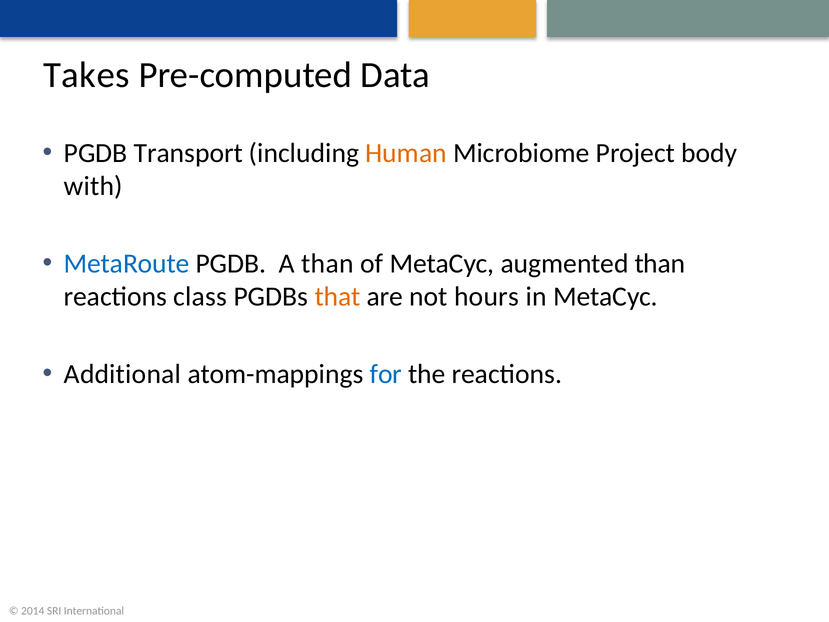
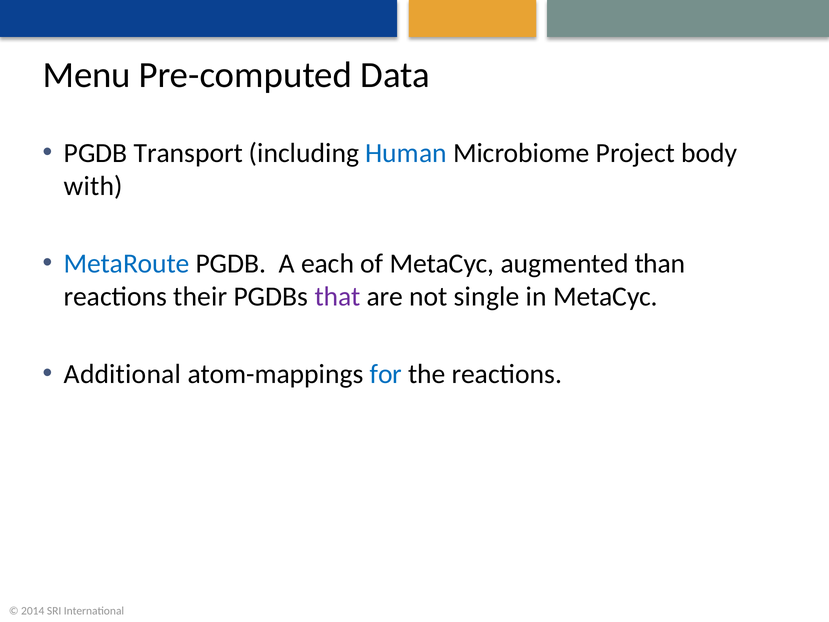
Takes: Takes -> Menu
Human colour: orange -> blue
A than: than -> each
class: class -> their
that colour: orange -> purple
hours: hours -> single
